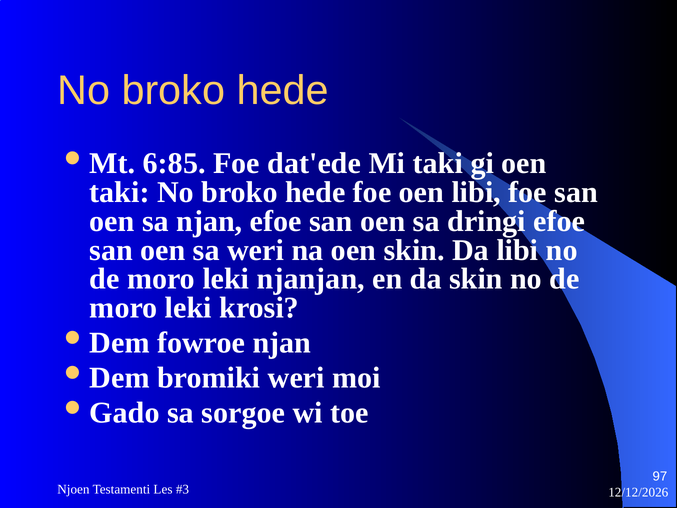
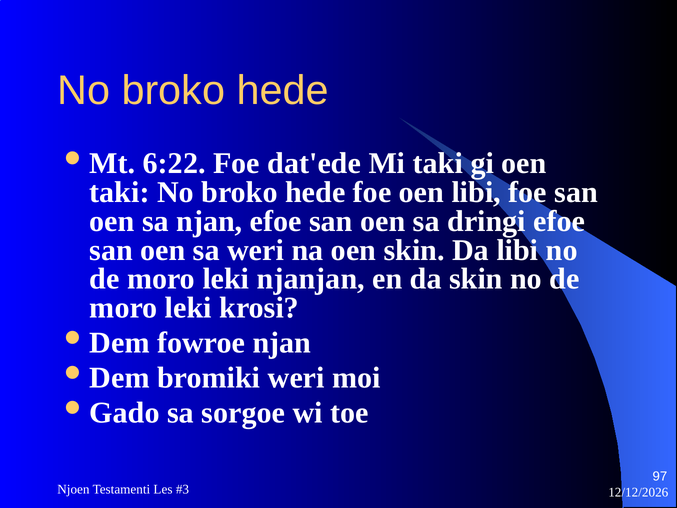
6:85: 6:85 -> 6:22
